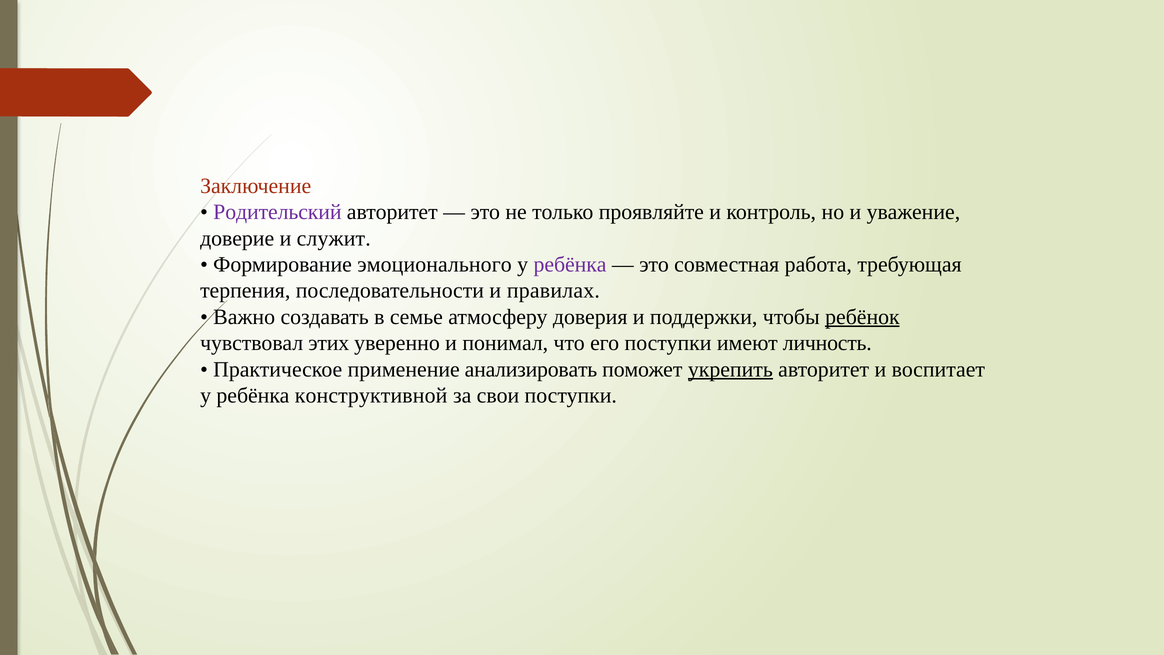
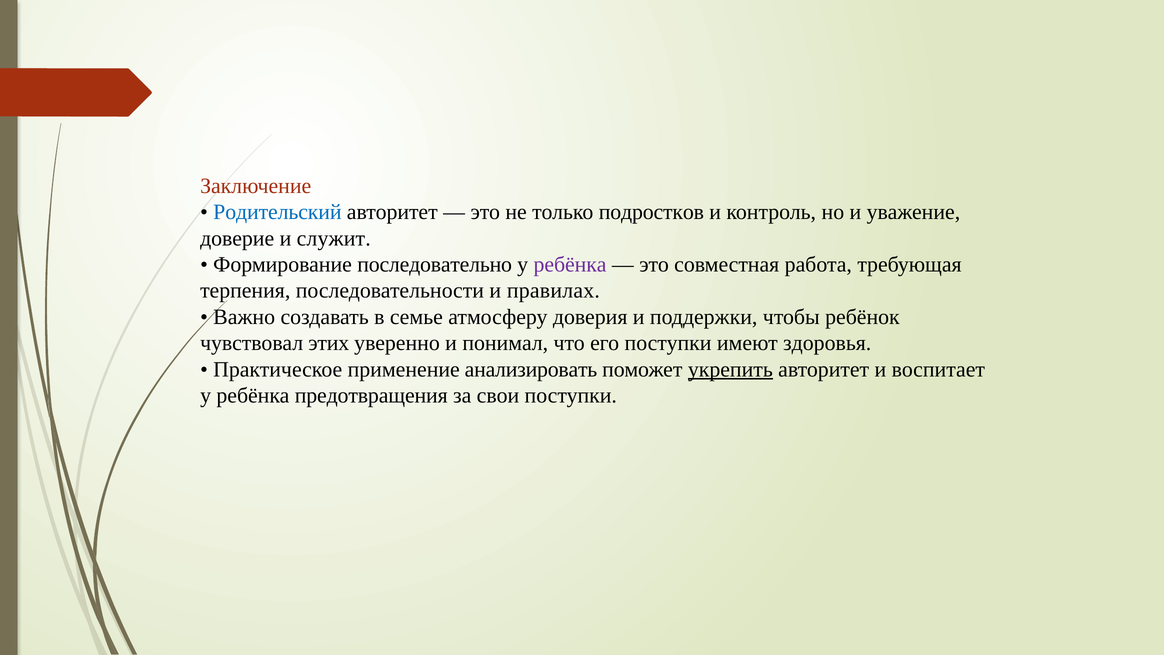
Родительский colour: purple -> blue
проявляйте: проявляйте -> подростков
эмоционального: эмоционального -> последовательно
ребёнок underline: present -> none
личность: личность -> здоровья
конструктивной: конструктивной -> предотвращения
